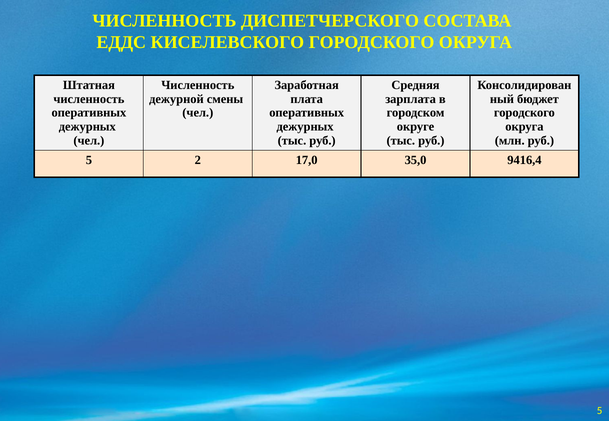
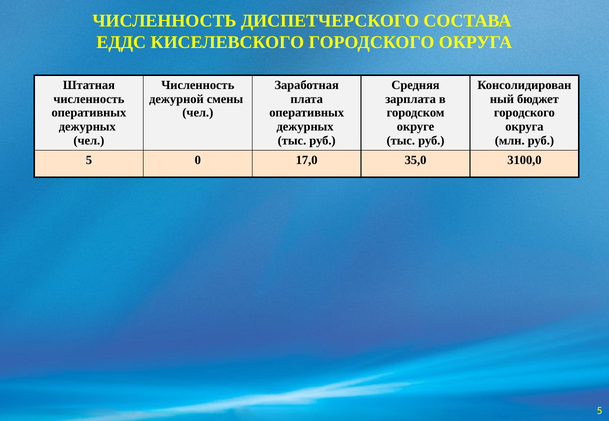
2: 2 -> 0
9416,4: 9416,4 -> 3100,0
